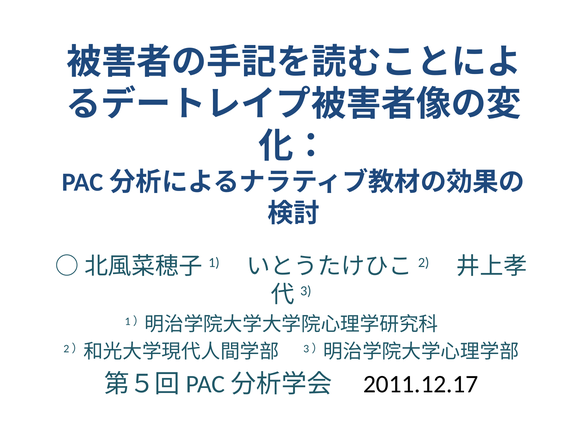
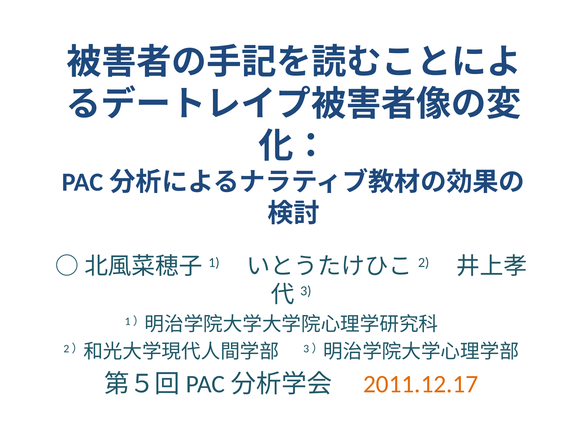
2011.12.17 colour: black -> orange
